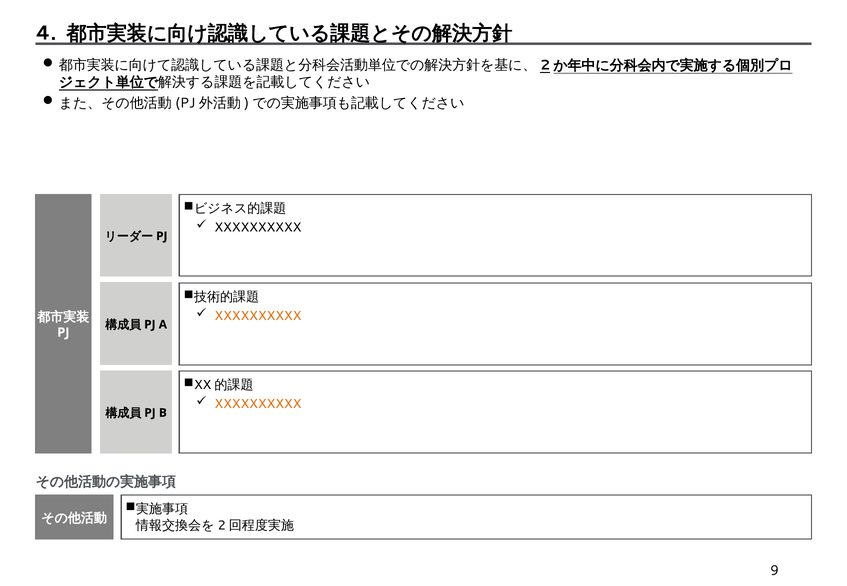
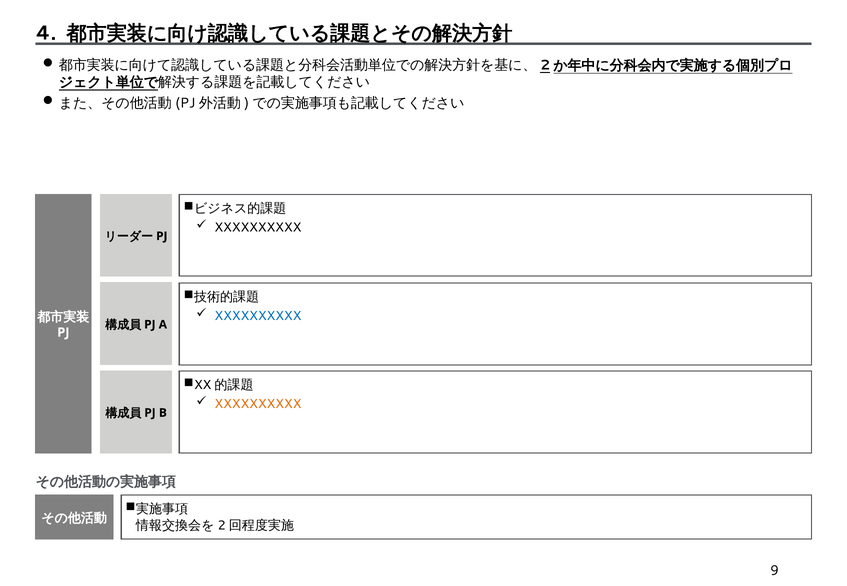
XXXXXXXXXX at (258, 316) colour: orange -> blue
